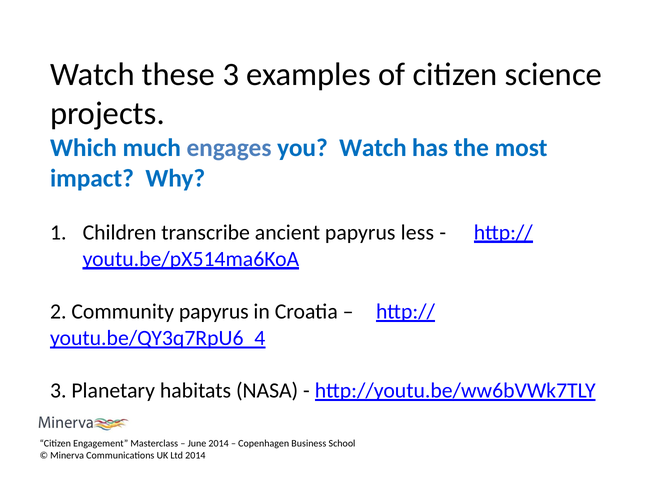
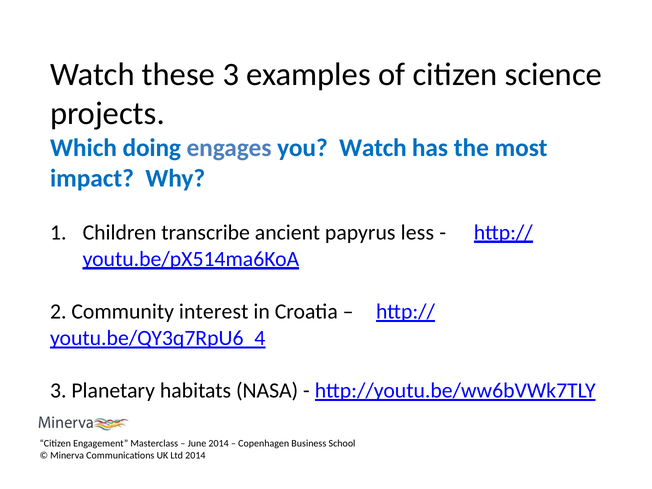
much: much -> doing
Community papyrus: papyrus -> interest
